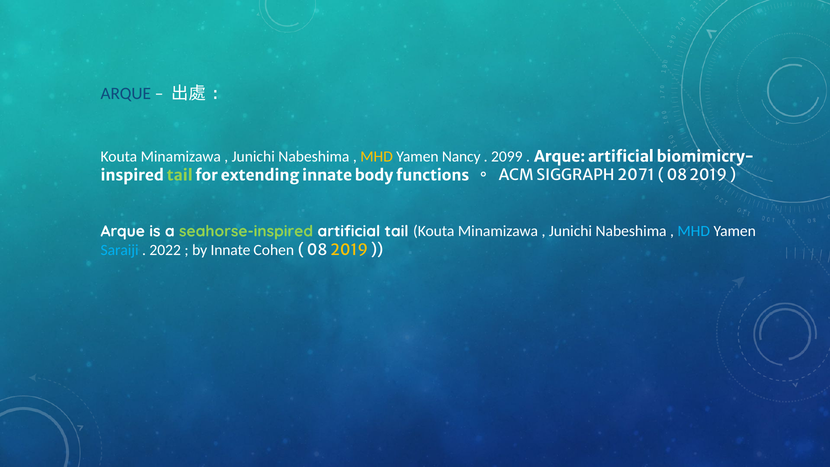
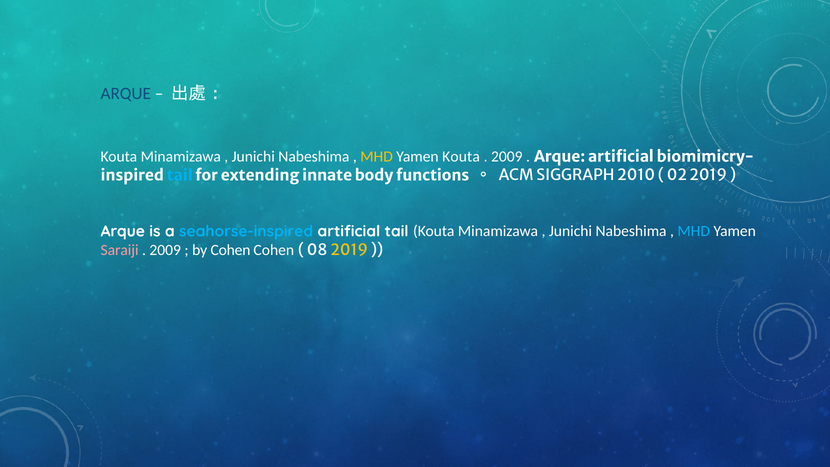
Yamen Nancy: Nancy -> Kouta
2099 at (507, 157): 2099 -> 2009
tail at (180, 175) colour: light green -> light blue
2071: 2071 -> 2010
08 at (677, 175): 08 -> 02
seahorse-inspired colour: light green -> light blue
Saraiji colour: light blue -> pink
2022 at (165, 250): 2022 -> 2009
by Innate: Innate -> Cohen
